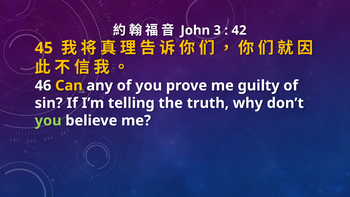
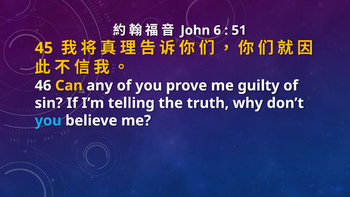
3: 3 -> 6
42: 42 -> 51
you at (48, 121) colour: light green -> light blue
